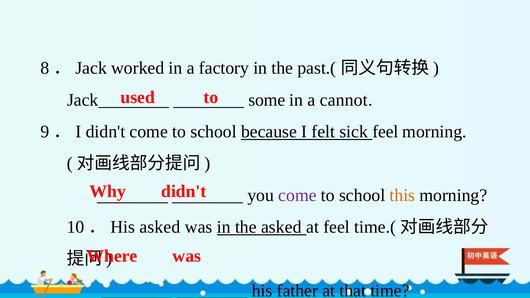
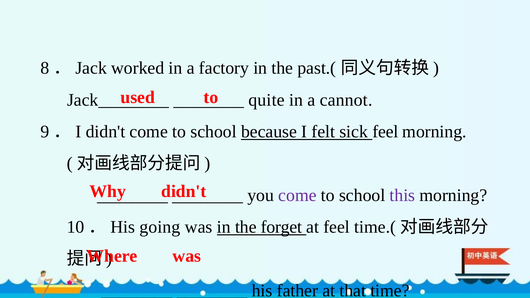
some: some -> quite
this colour: orange -> purple
10．His asked: asked -> going
the asked: asked -> forget
